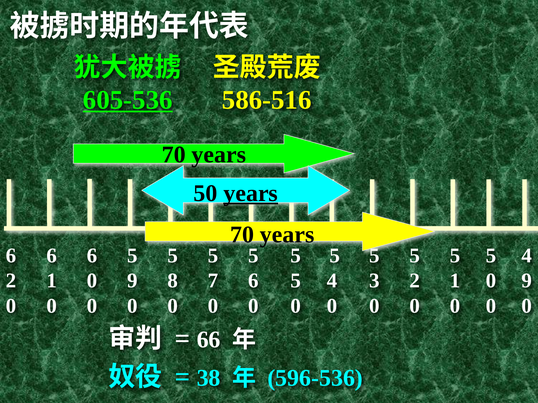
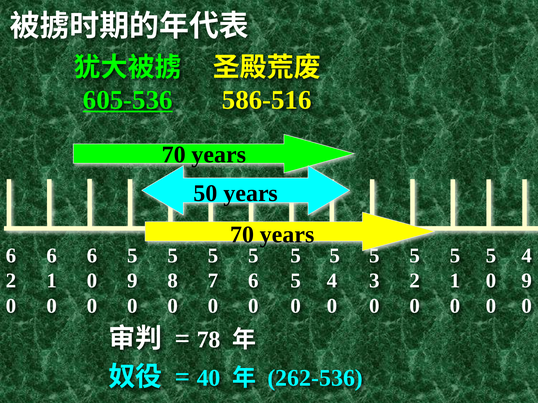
years at (251, 194) underline: present -> none
66: 66 -> 78
38: 38 -> 40
596-536: 596-536 -> 262-536
